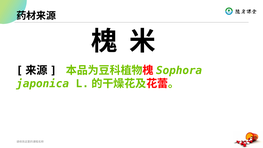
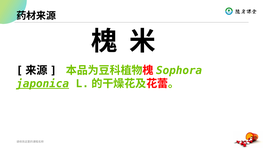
japonica underline: none -> present
